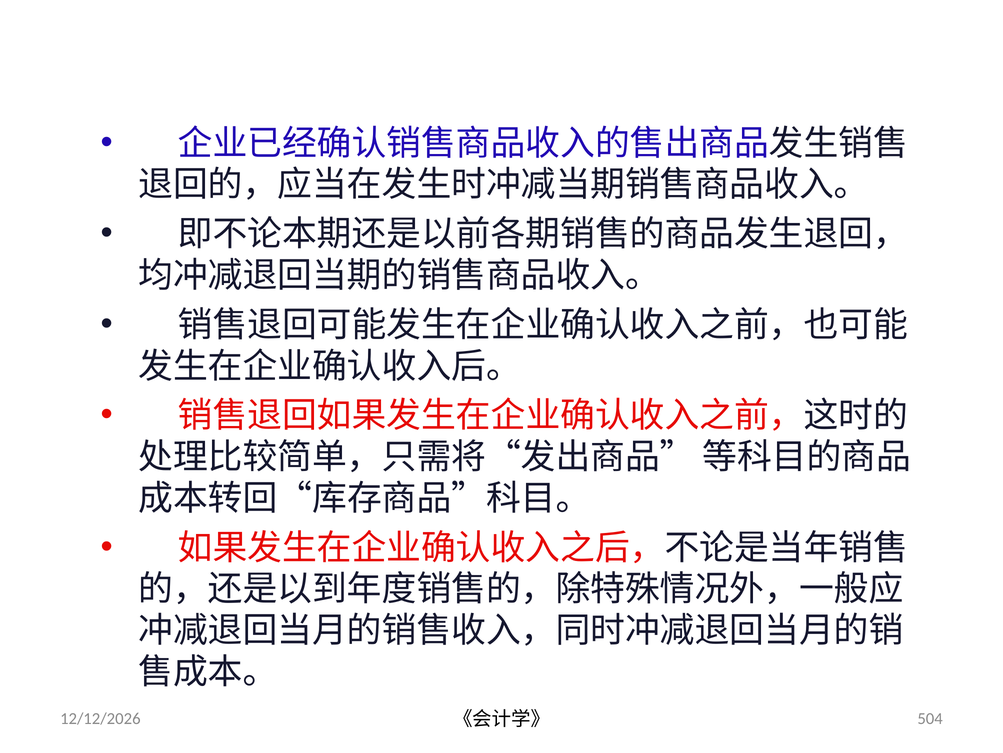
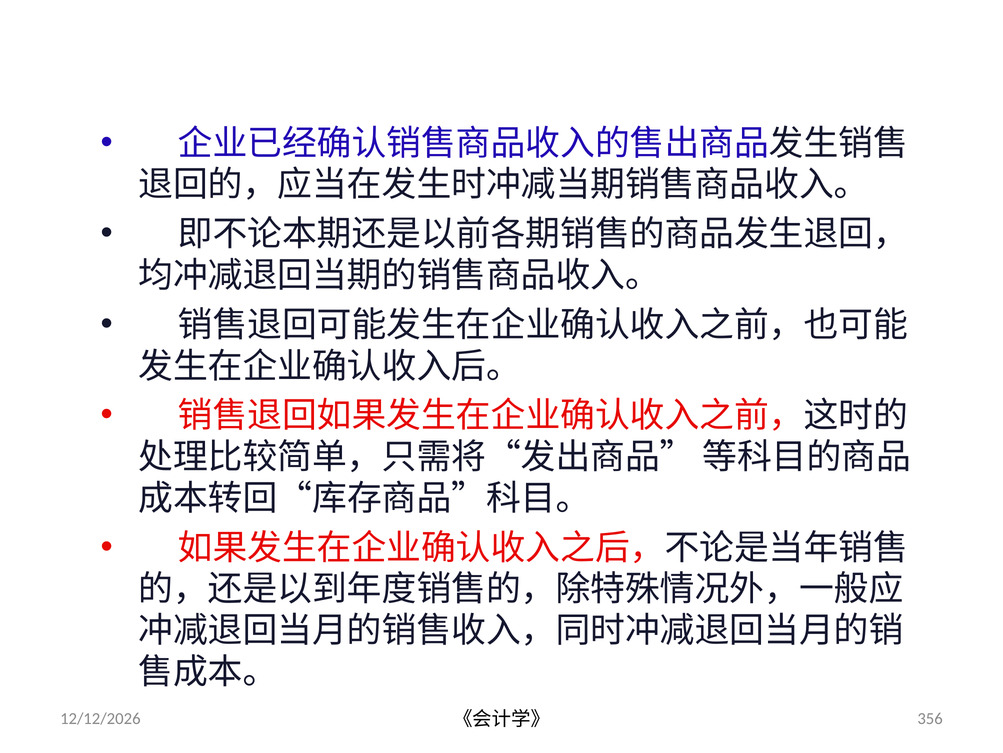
504: 504 -> 356
